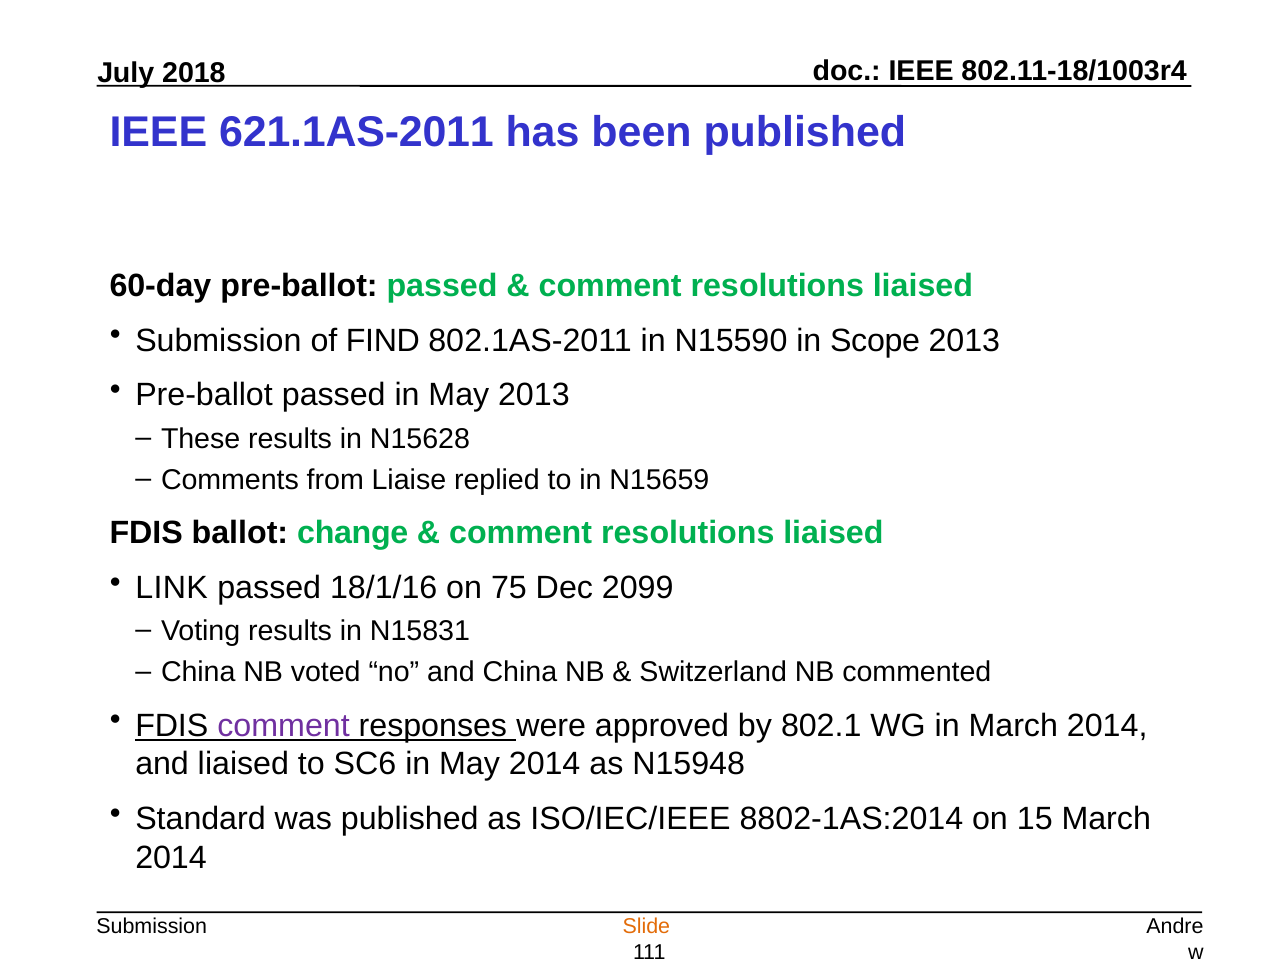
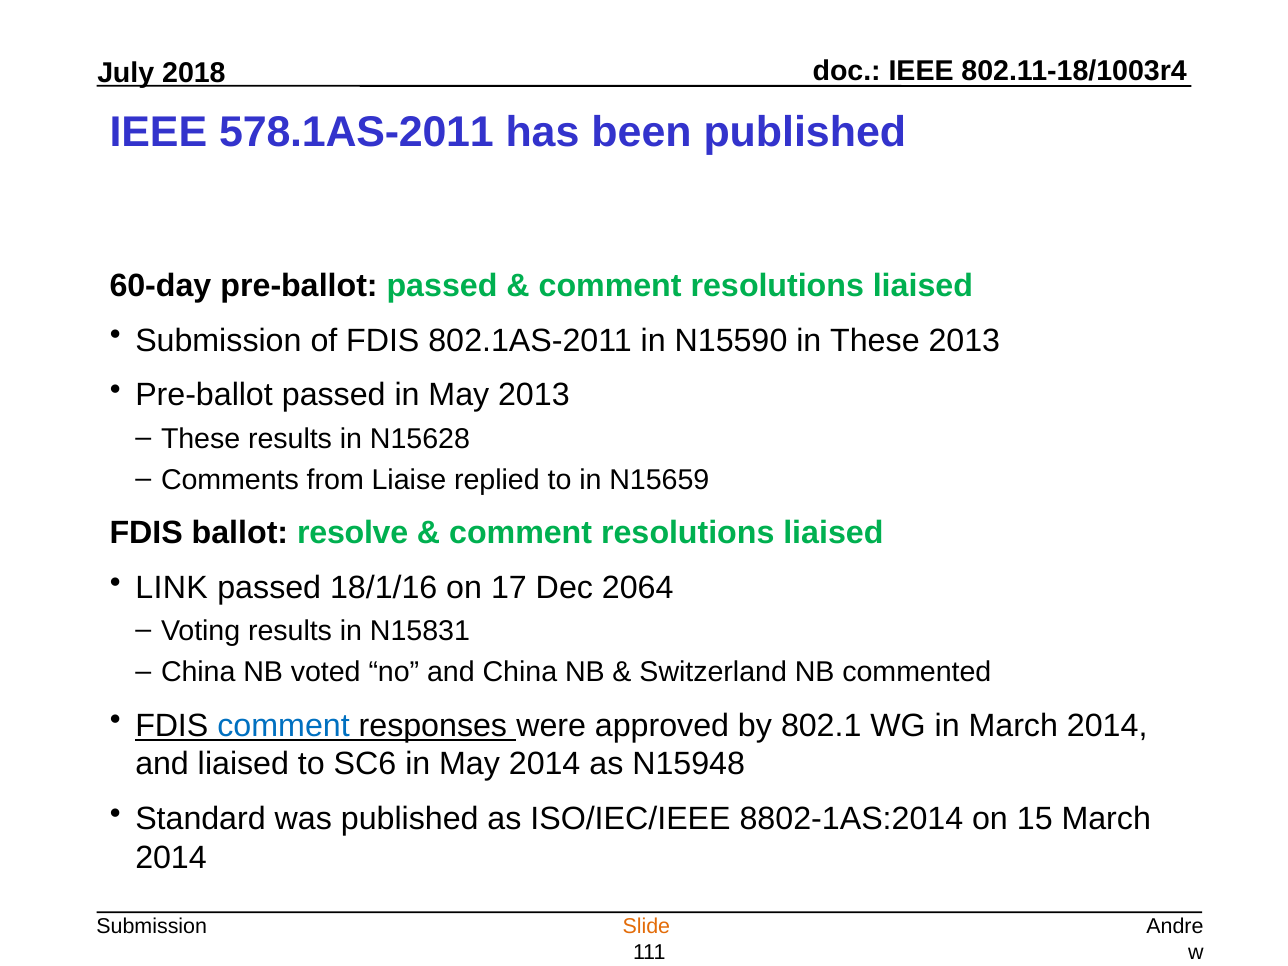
621.1AS-2011: 621.1AS-2011 -> 578.1AS-2011
of FIND: FIND -> FDIS
in Scope: Scope -> These
change: change -> resolve
75: 75 -> 17
2099: 2099 -> 2064
comment at (284, 725) colour: purple -> blue
